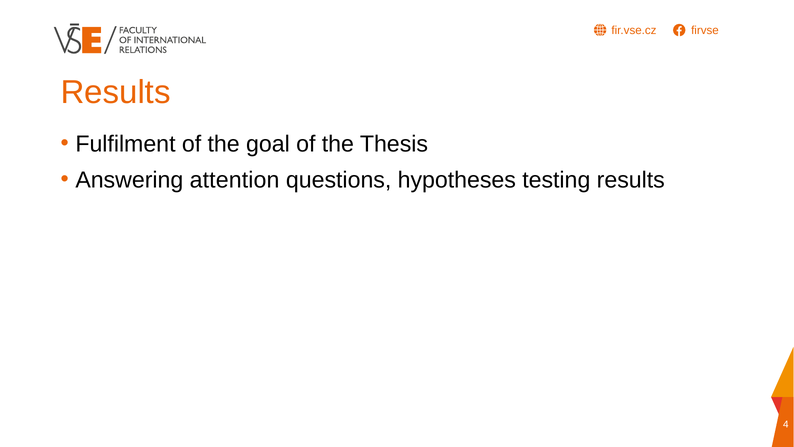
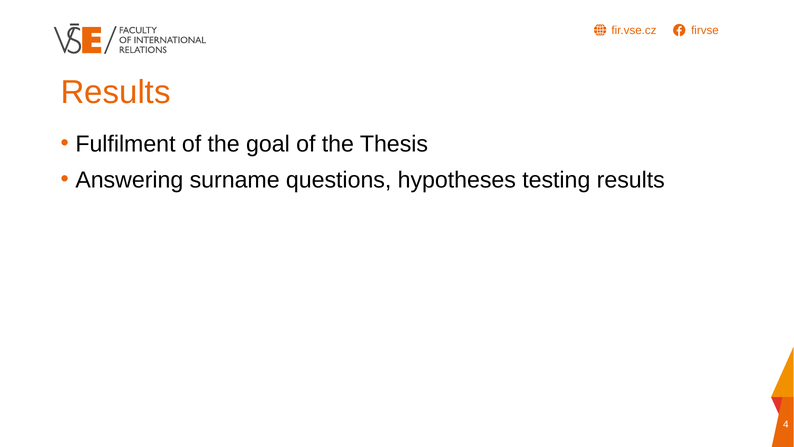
attention: attention -> surname
